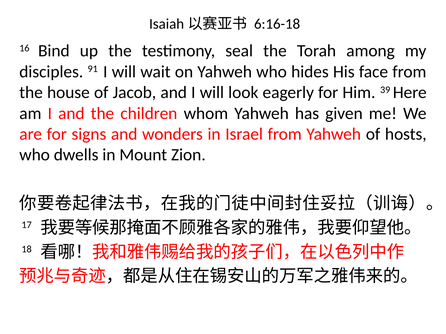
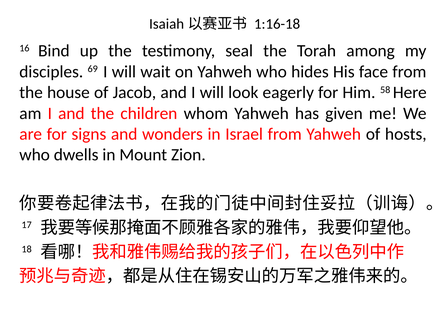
6:16-18: 6:16-18 -> 1:16-18
91: 91 -> 69
39: 39 -> 58
